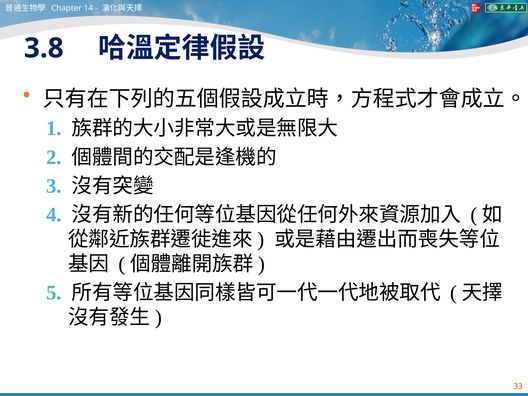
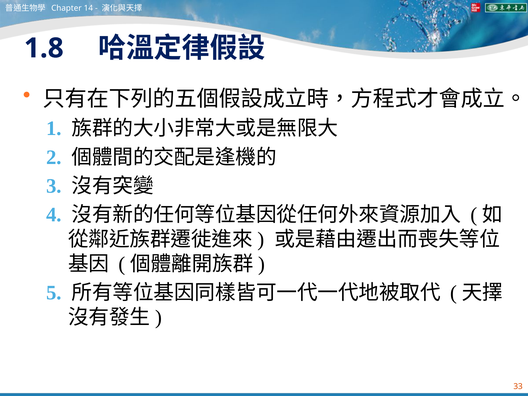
3.8: 3.8 -> 1.8
